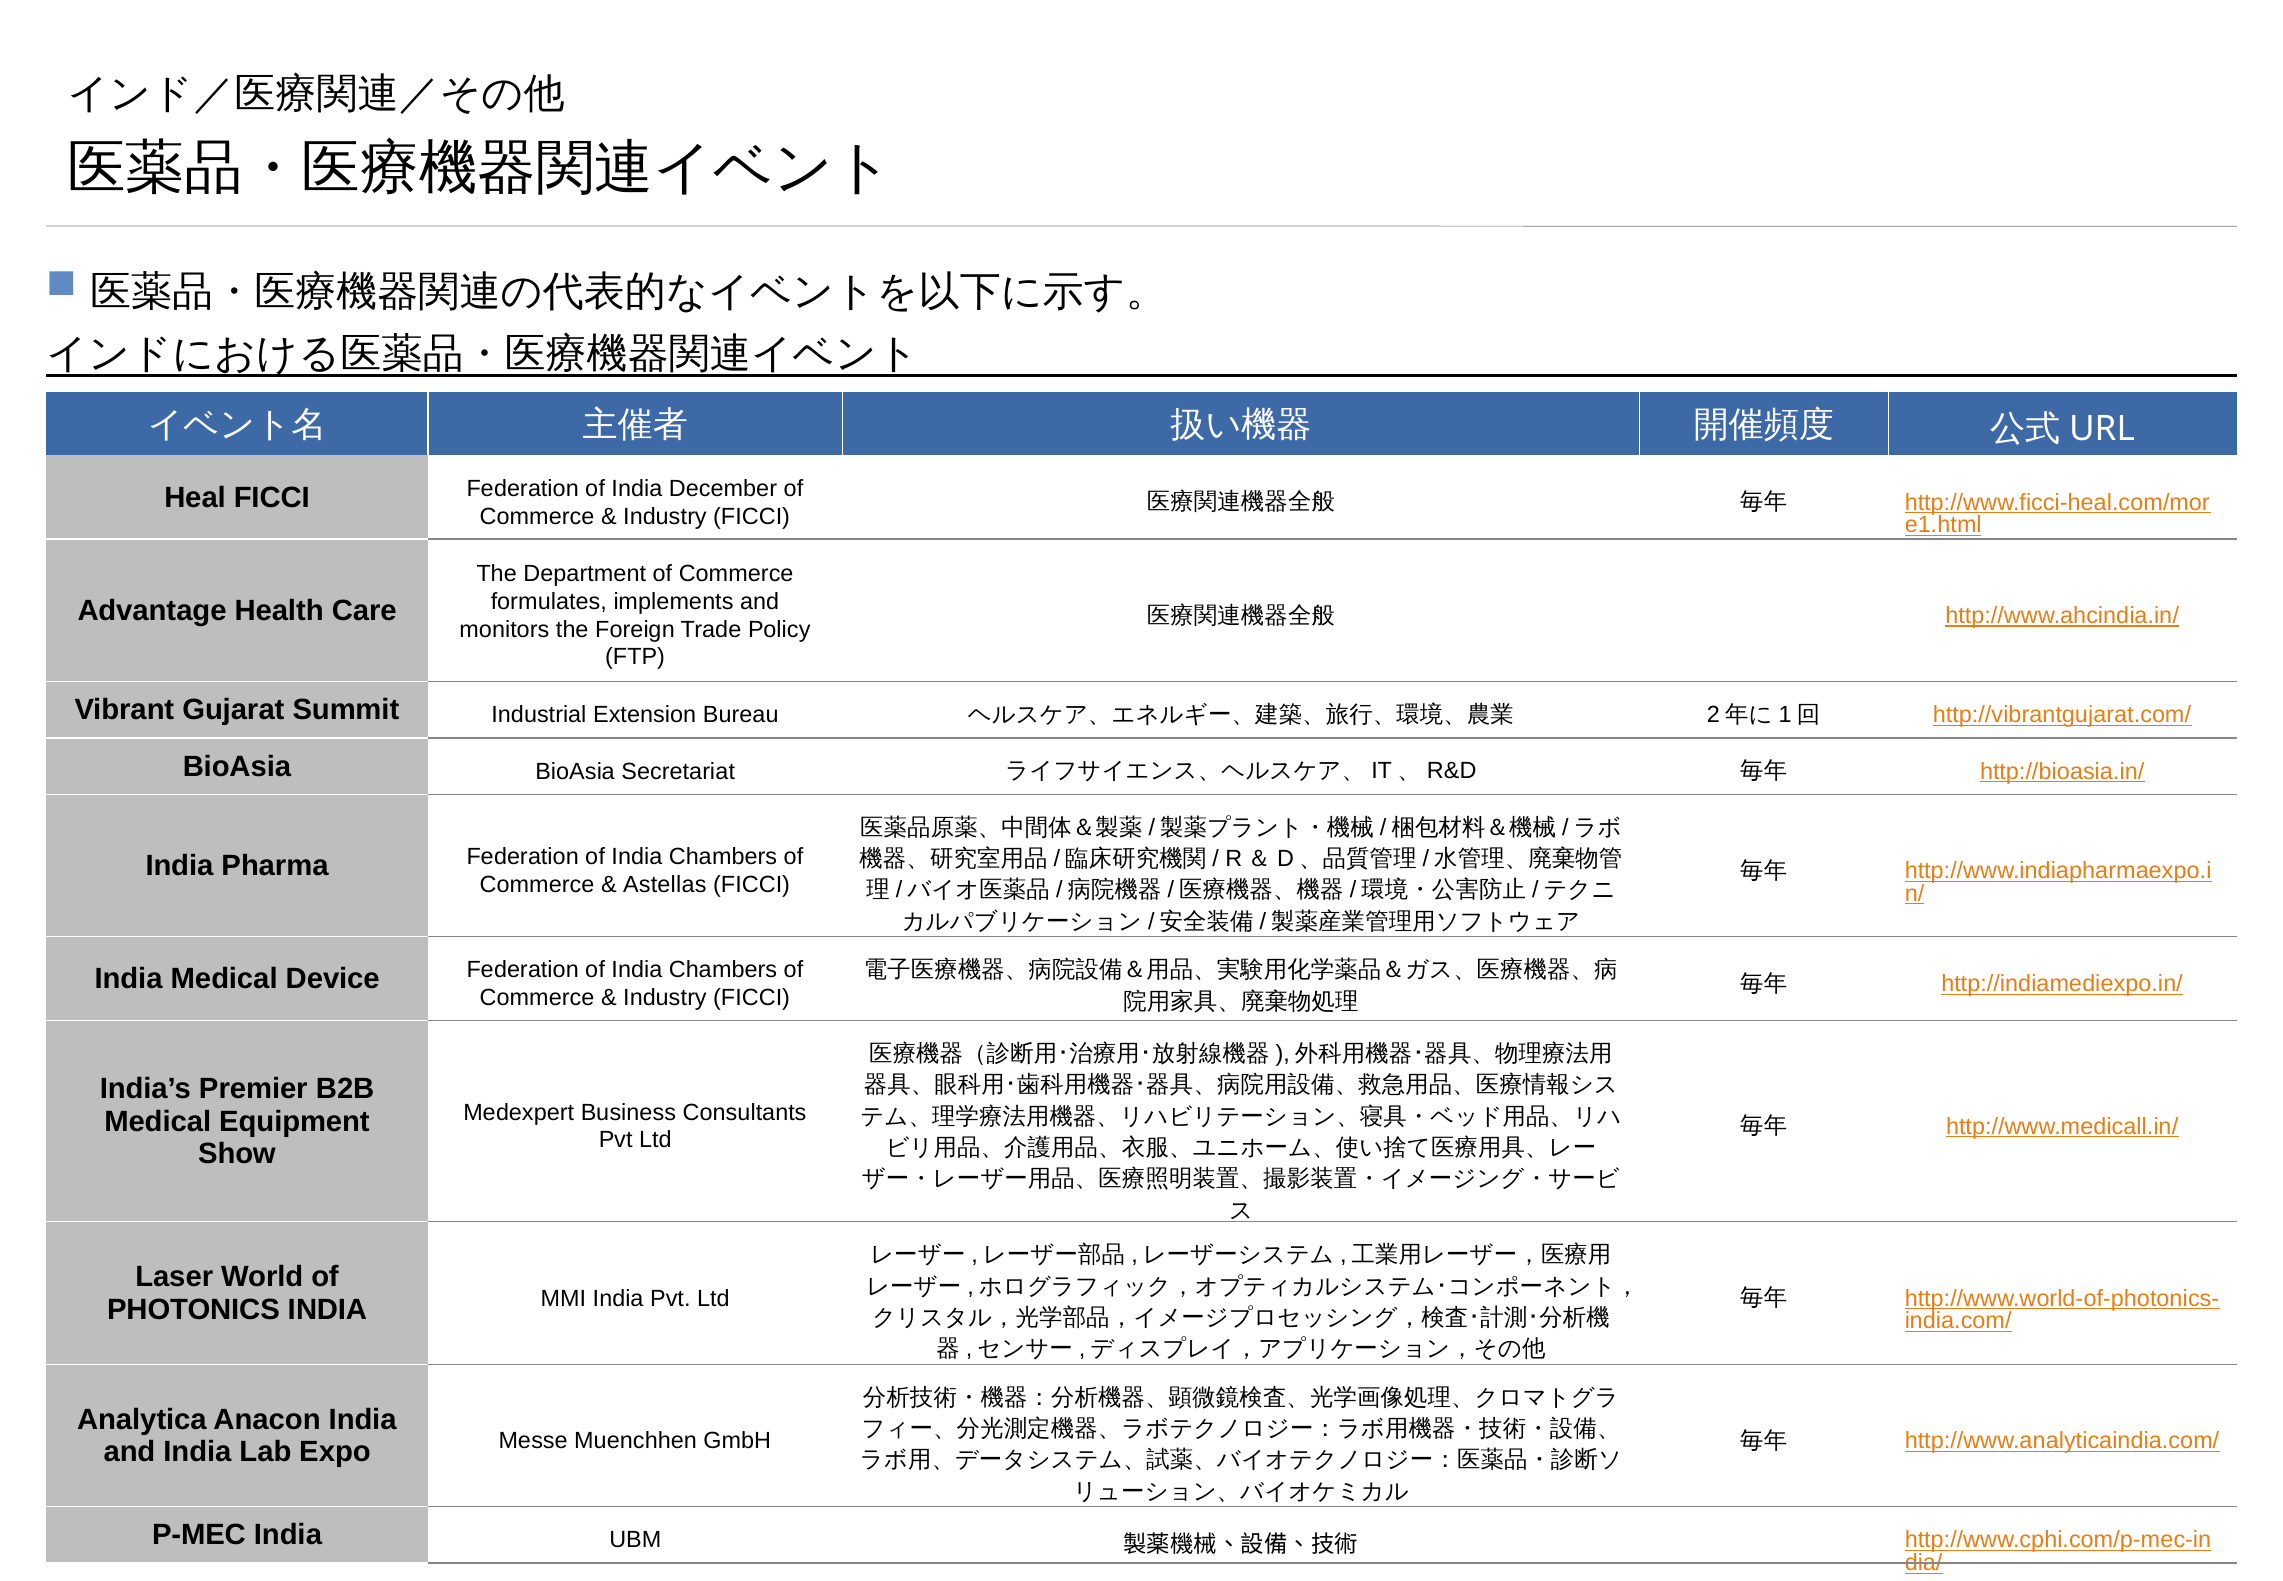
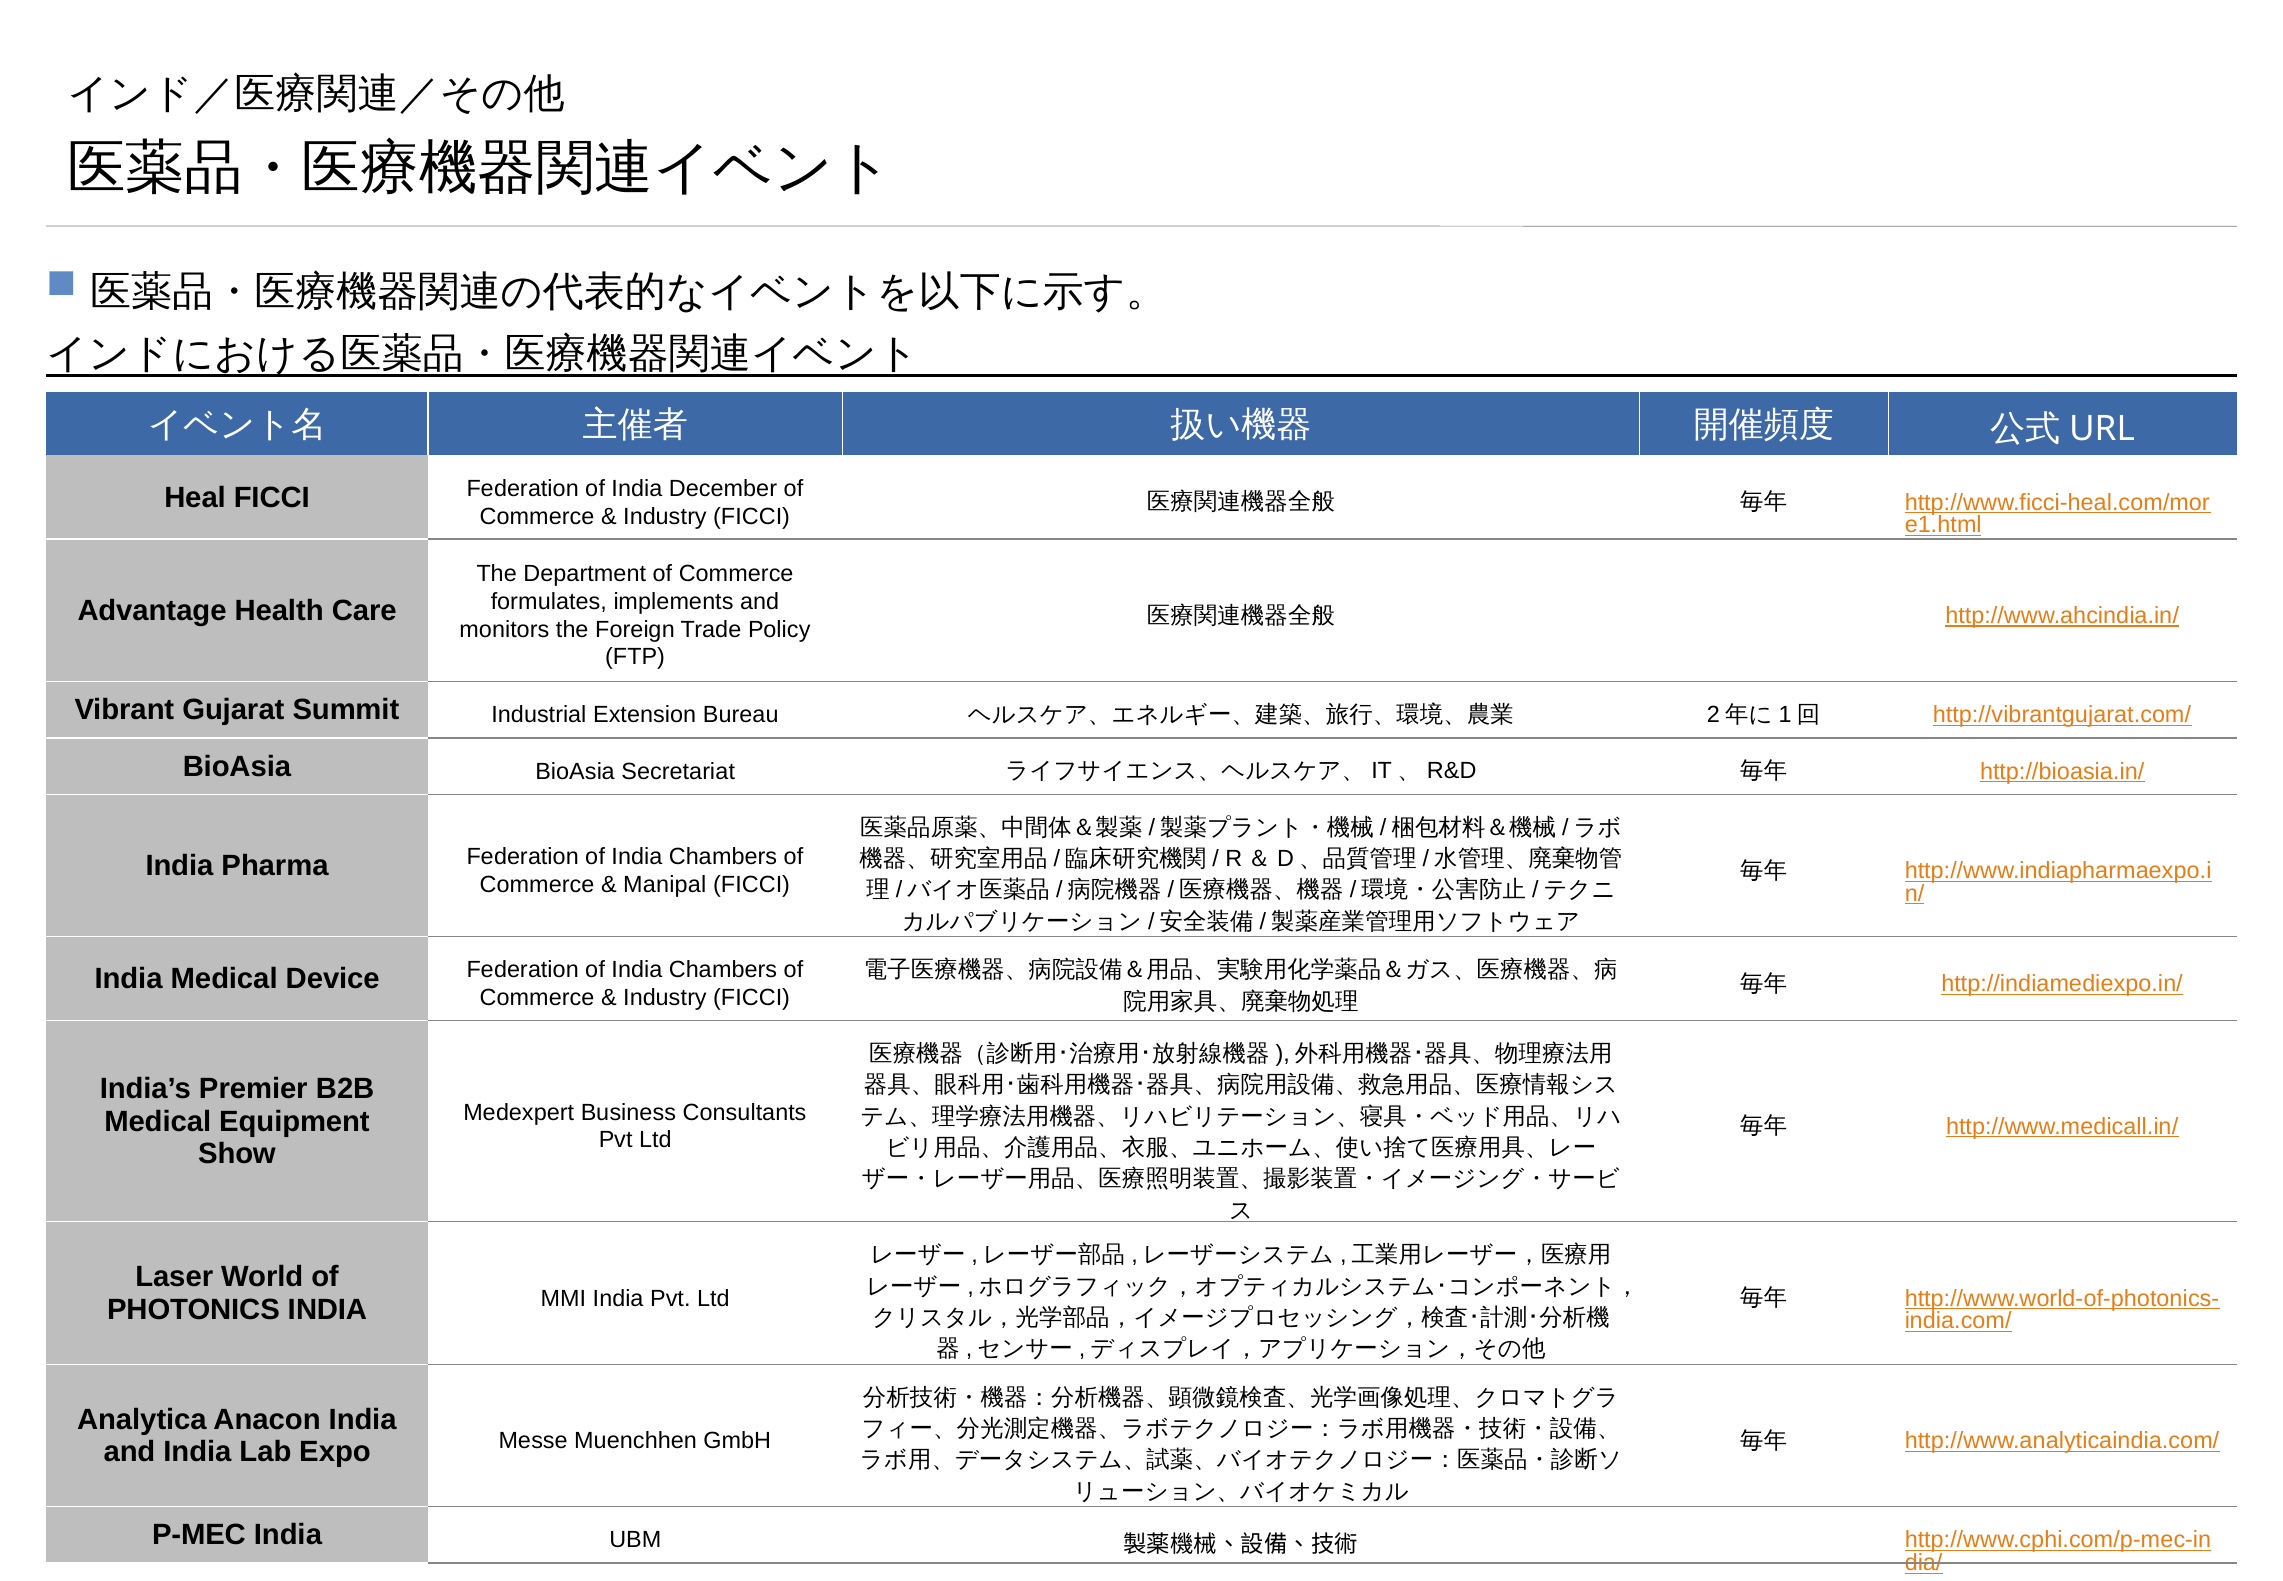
Astellas: Astellas -> Manipal
